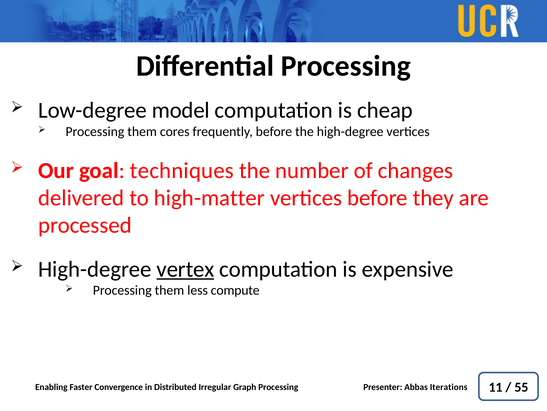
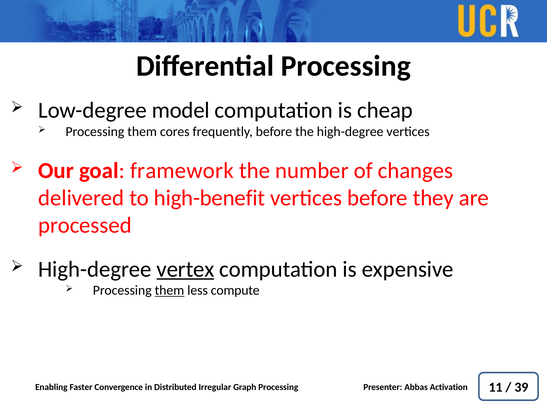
techniques: techniques -> framework
high-matter: high-matter -> high-benefit
them at (169, 290) underline: none -> present
55: 55 -> 39
Iterations: Iterations -> Activation
